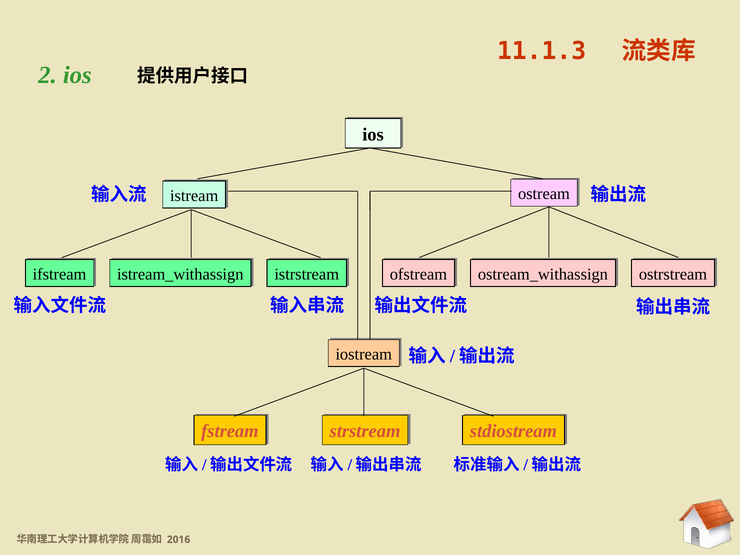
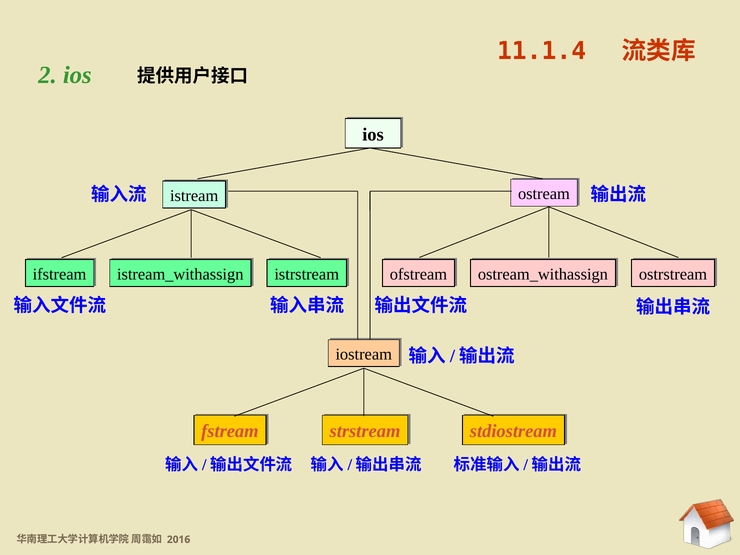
11.1.3: 11.1.3 -> 11.1.4
